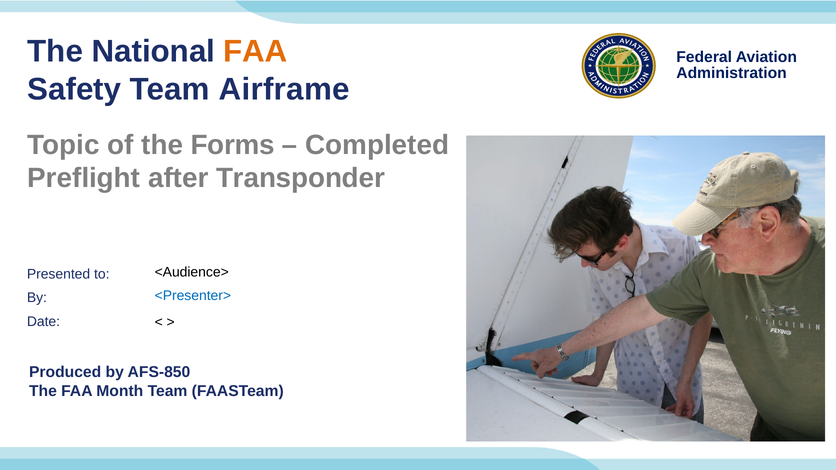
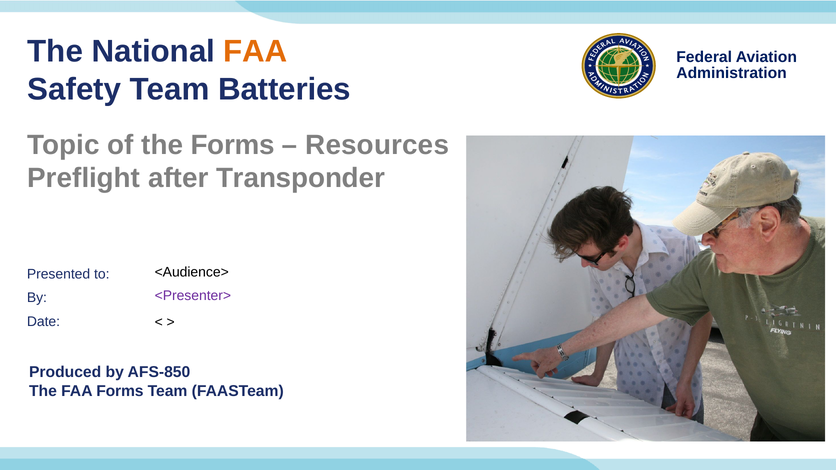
Airframe: Airframe -> Batteries
Completed: Completed -> Resources
<Presenter> colour: blue -> purple
FAA Month: Month -> Forms
